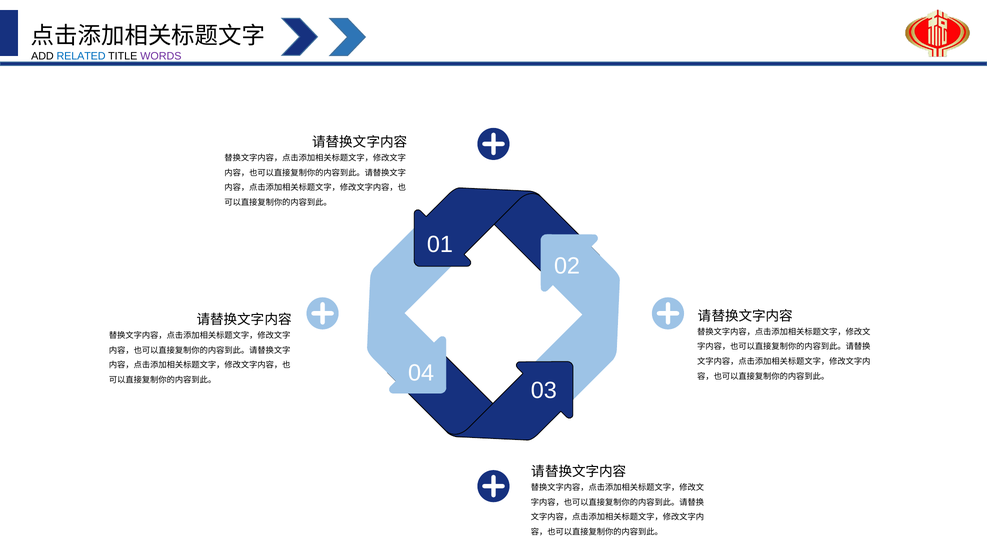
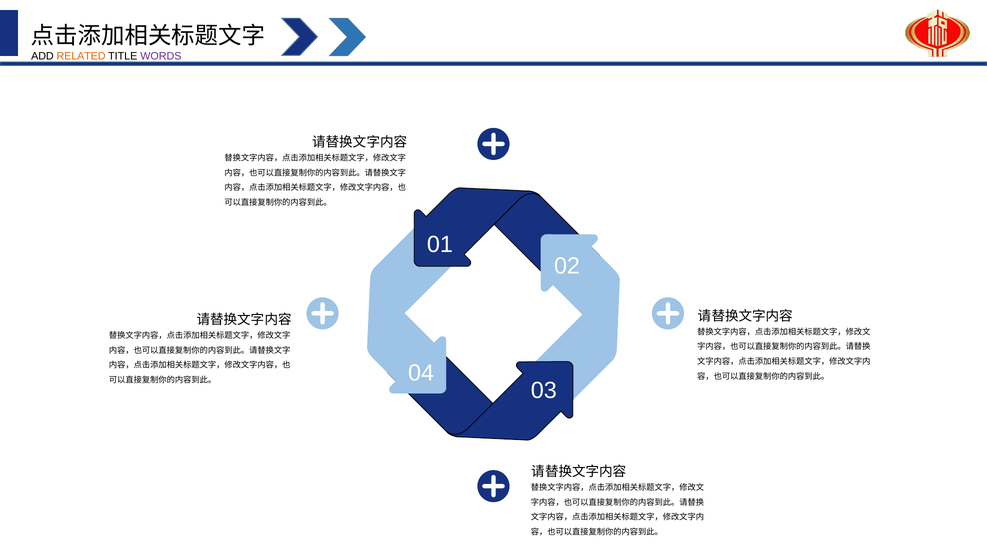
RELATED colour: blue -> orange
